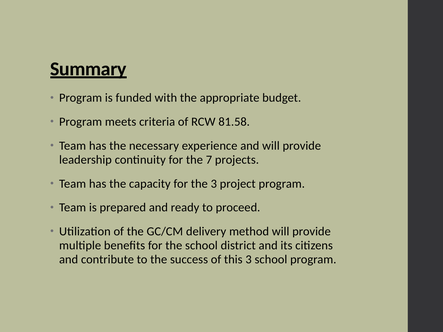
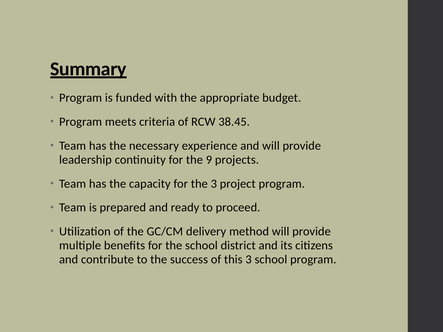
81.58: 81.58 -> 38.45
7: 7 -> 9
